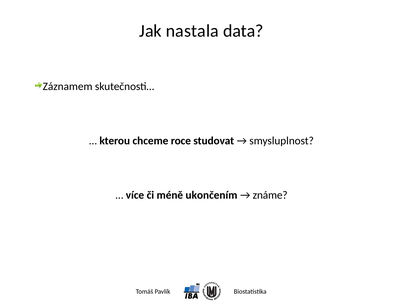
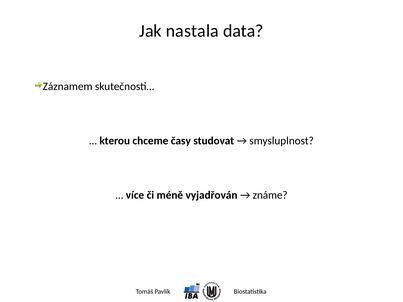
roce: roce -> časy
ukončením: ukončením -> vyjadřován
